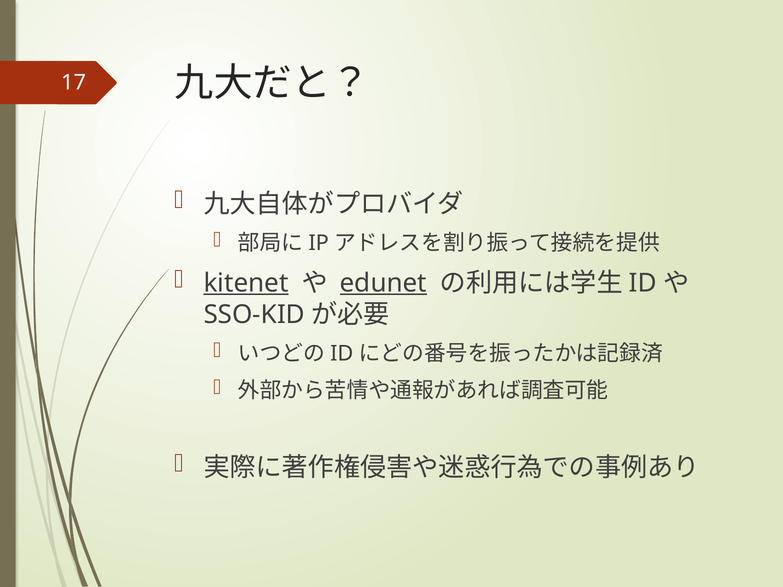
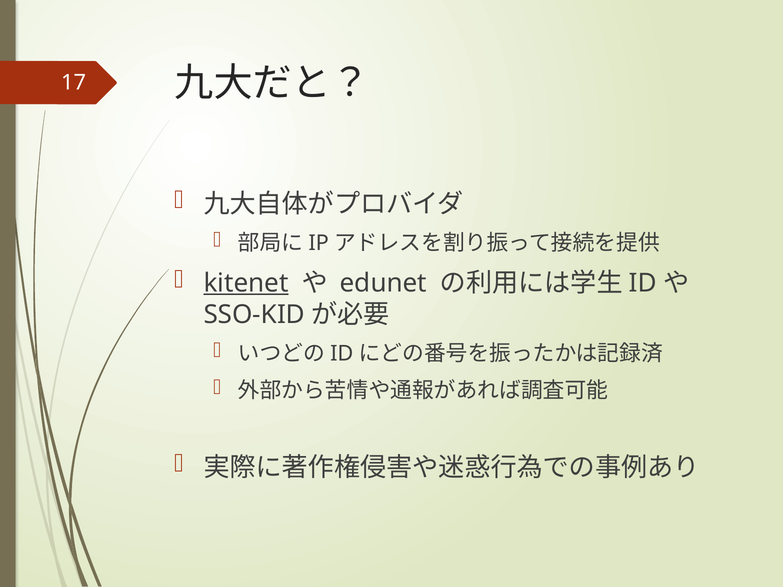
edunet underline: present -> none
